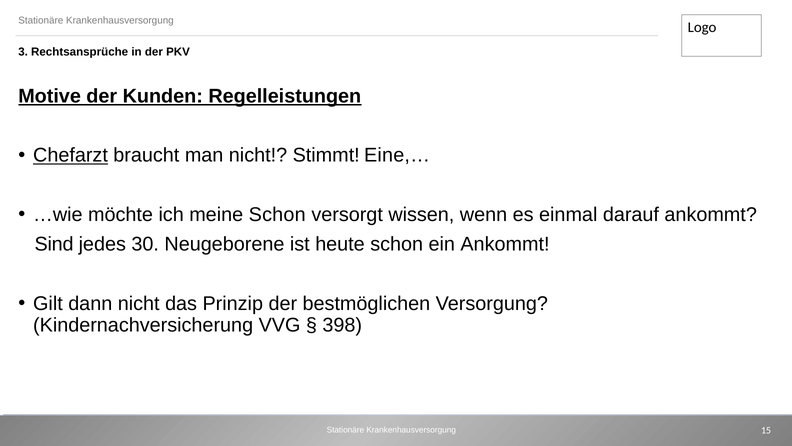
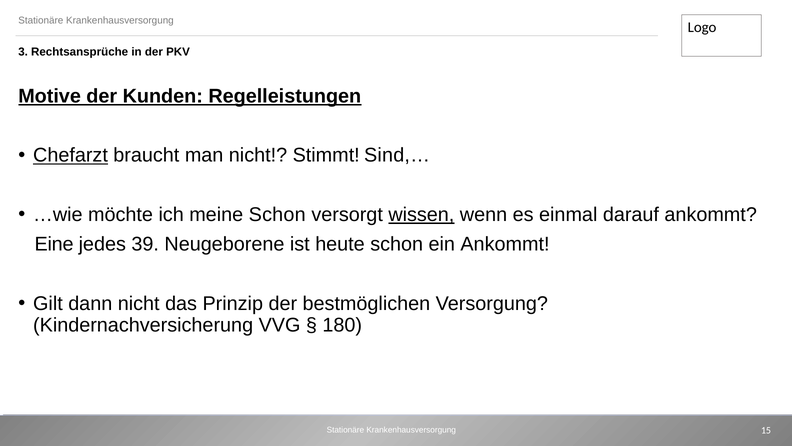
Eine,…: Eine,… -> Sind,…
wissen underline: none -> present
Sind: Sind -> Eine
30: 30 -> 39
398: 398 -> 180
